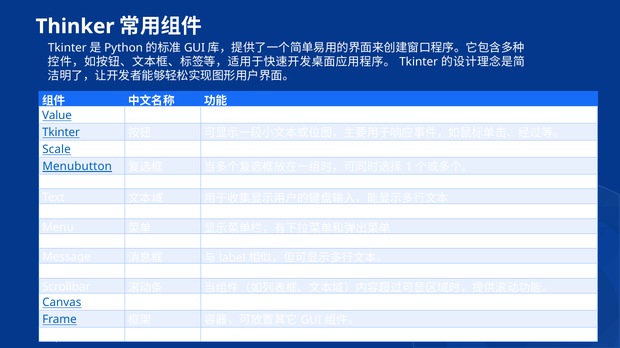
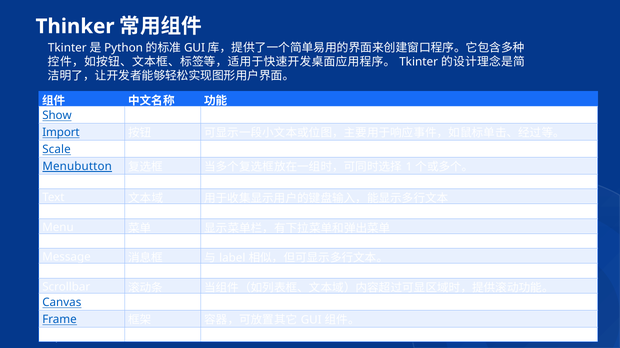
Value: Value -> Show
Tkinter at (61, 132): Tkinter -> Import
